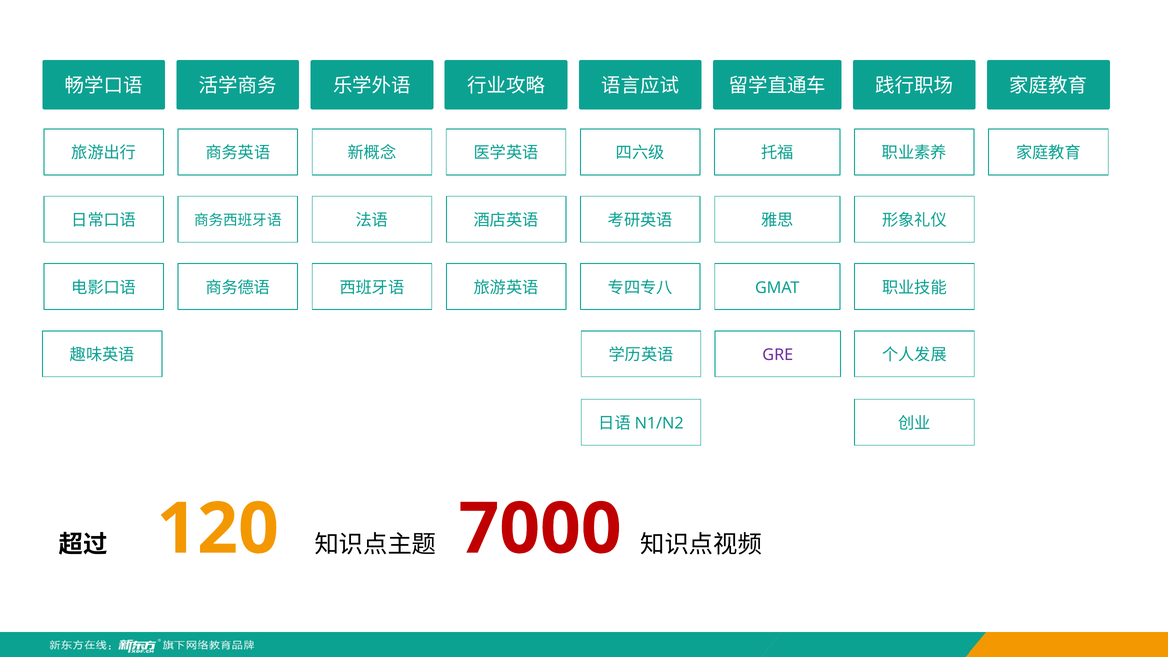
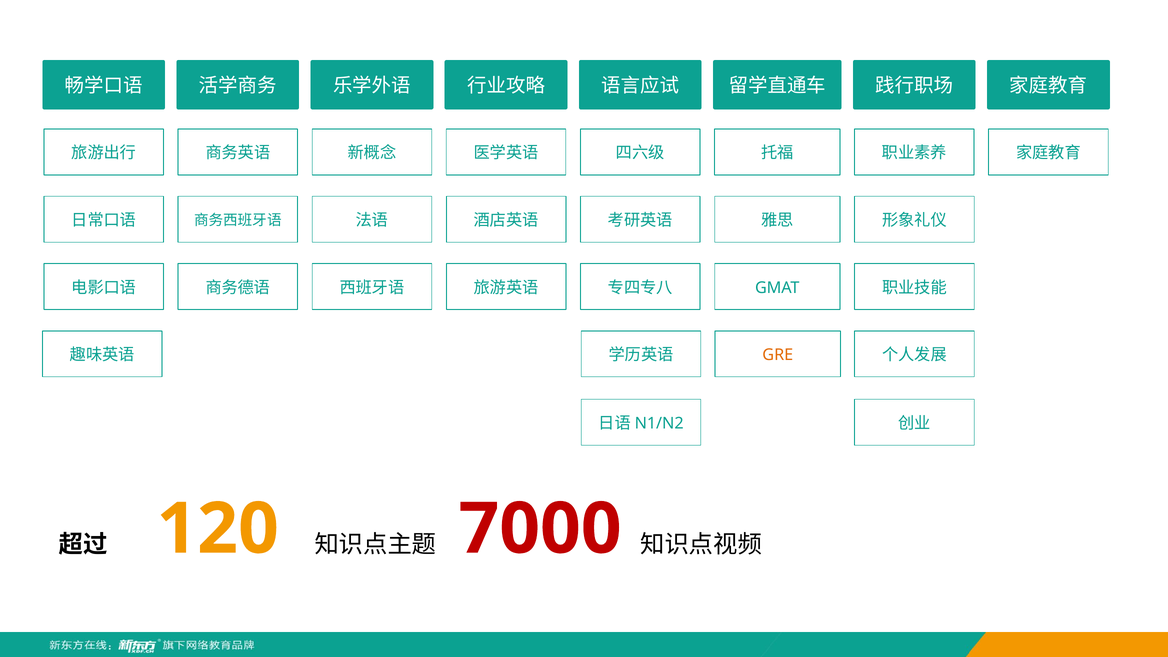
GRE colour: purple -> orange
